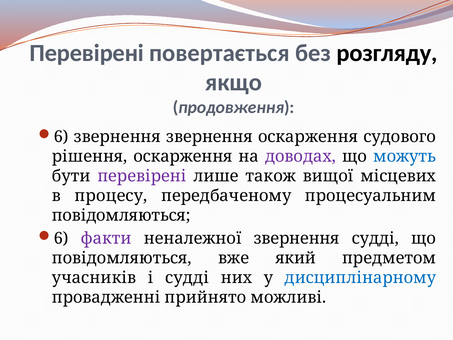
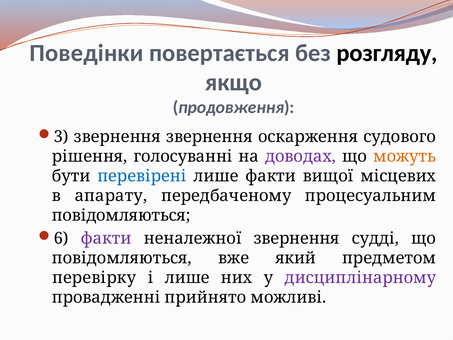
Перевірені at (87, 53): Перевірені -> Поведінки
6 at (61, 137): 6 -> 3
рішення оскарження: оскарження -> голосуванні
можуть colour: blue -> orange
перевірені at (142, 176) colour: purple -> blue
лише також: також -> факти
процесу: процесу -> апарату
учасників: учасників -> перевірку
і судді: судді -> лише
дисциплінарному colour: blue -> purple
